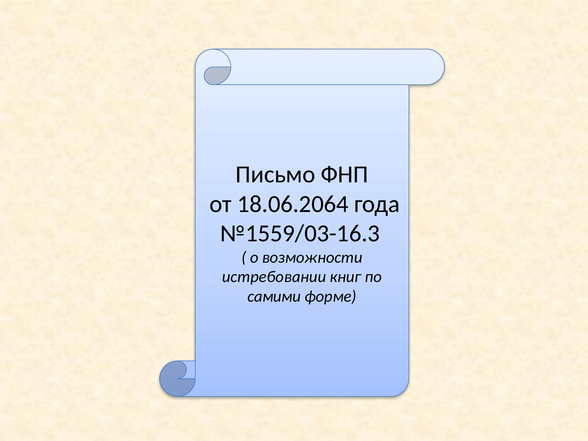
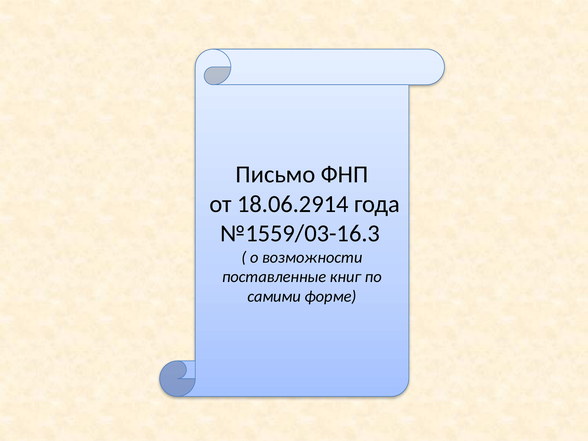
18.06.2064: 18.06.2064 -> 18.06.2914
истребовании: истребовании -> поставленные
